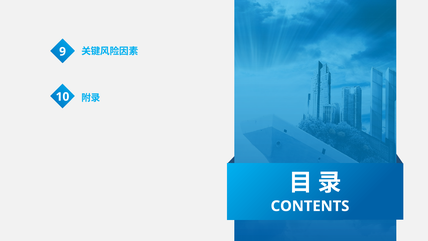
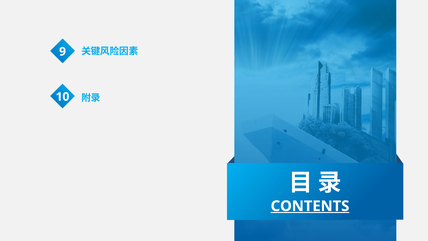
CONTENTS underline: none -> present
